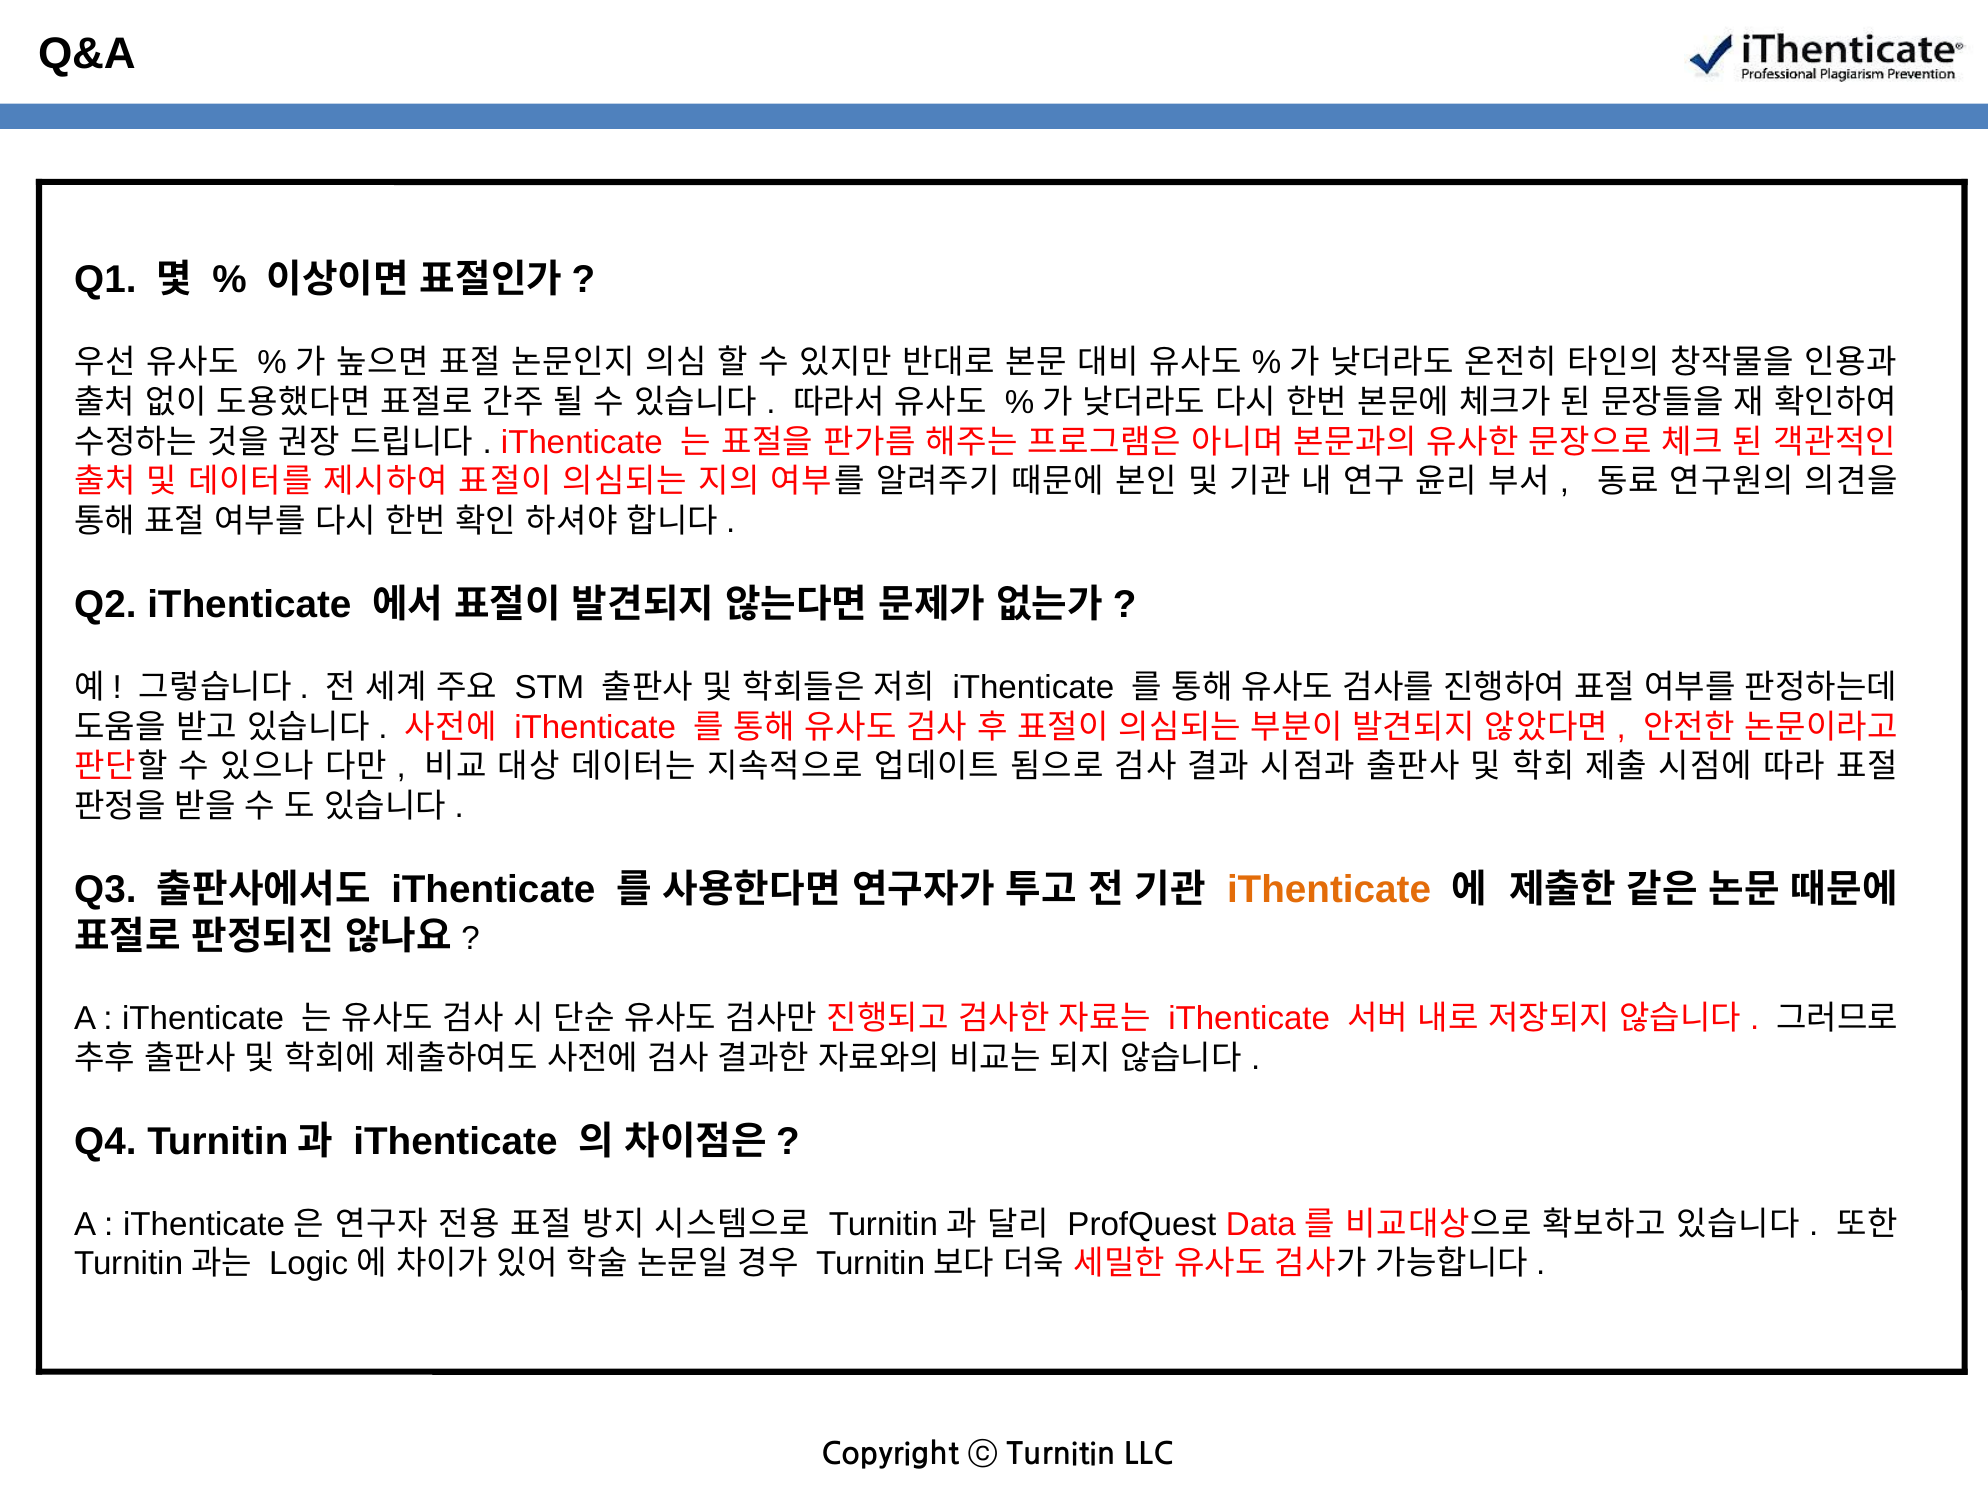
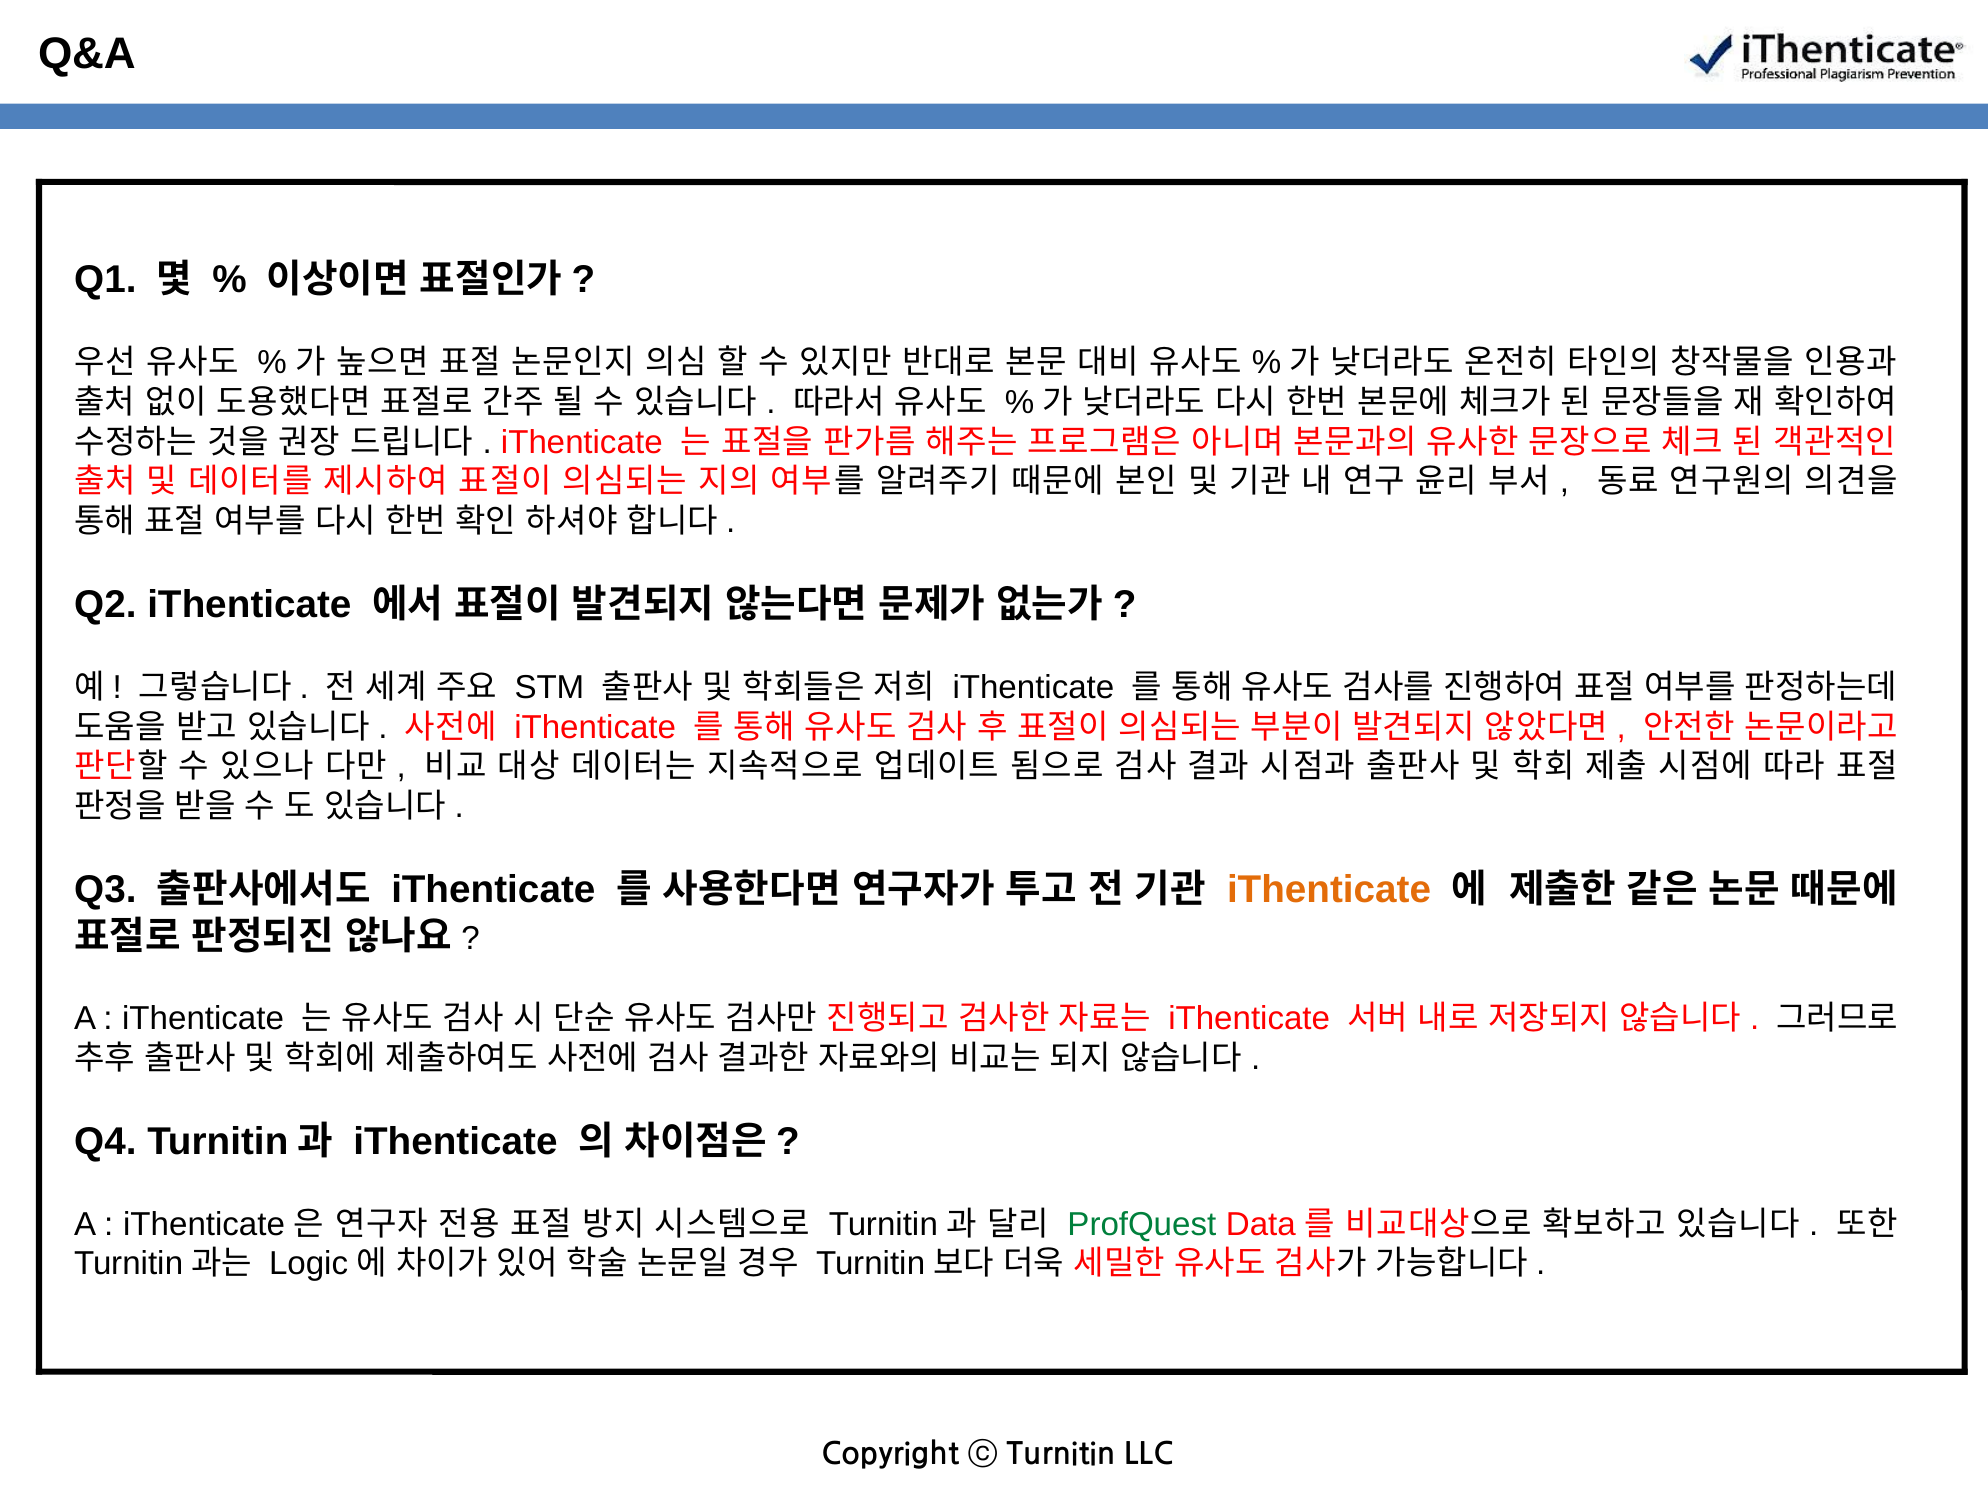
ProfQuest colour: black -> green
